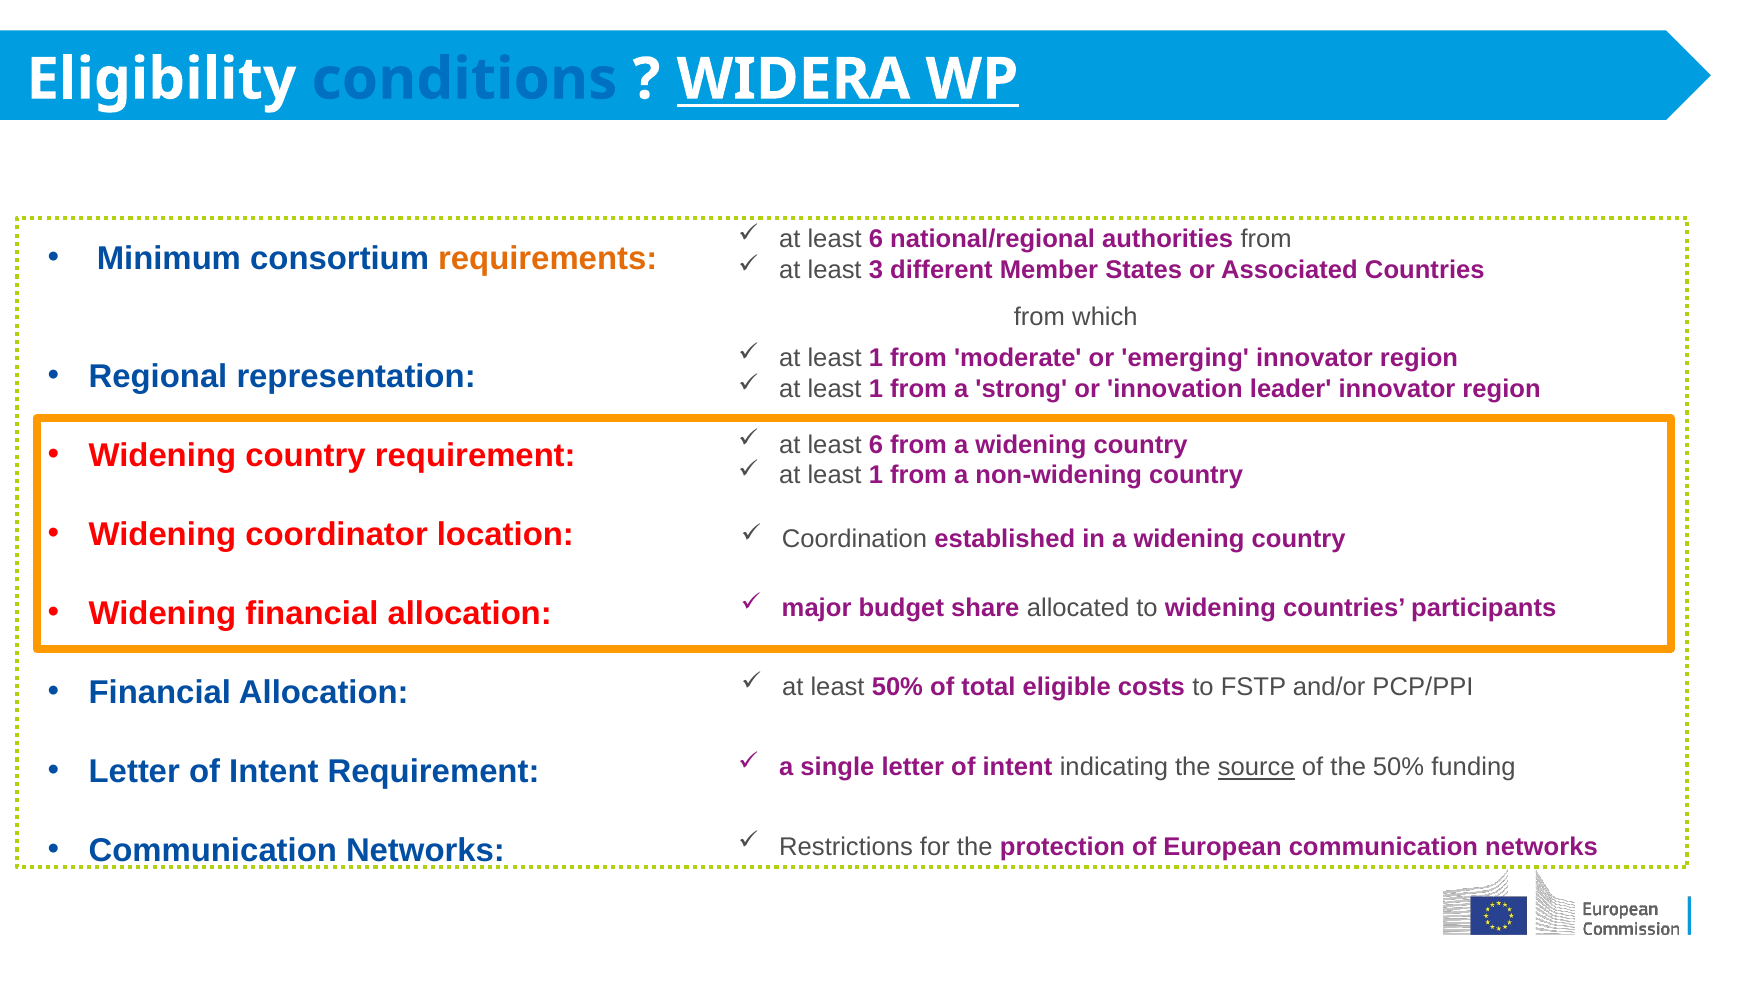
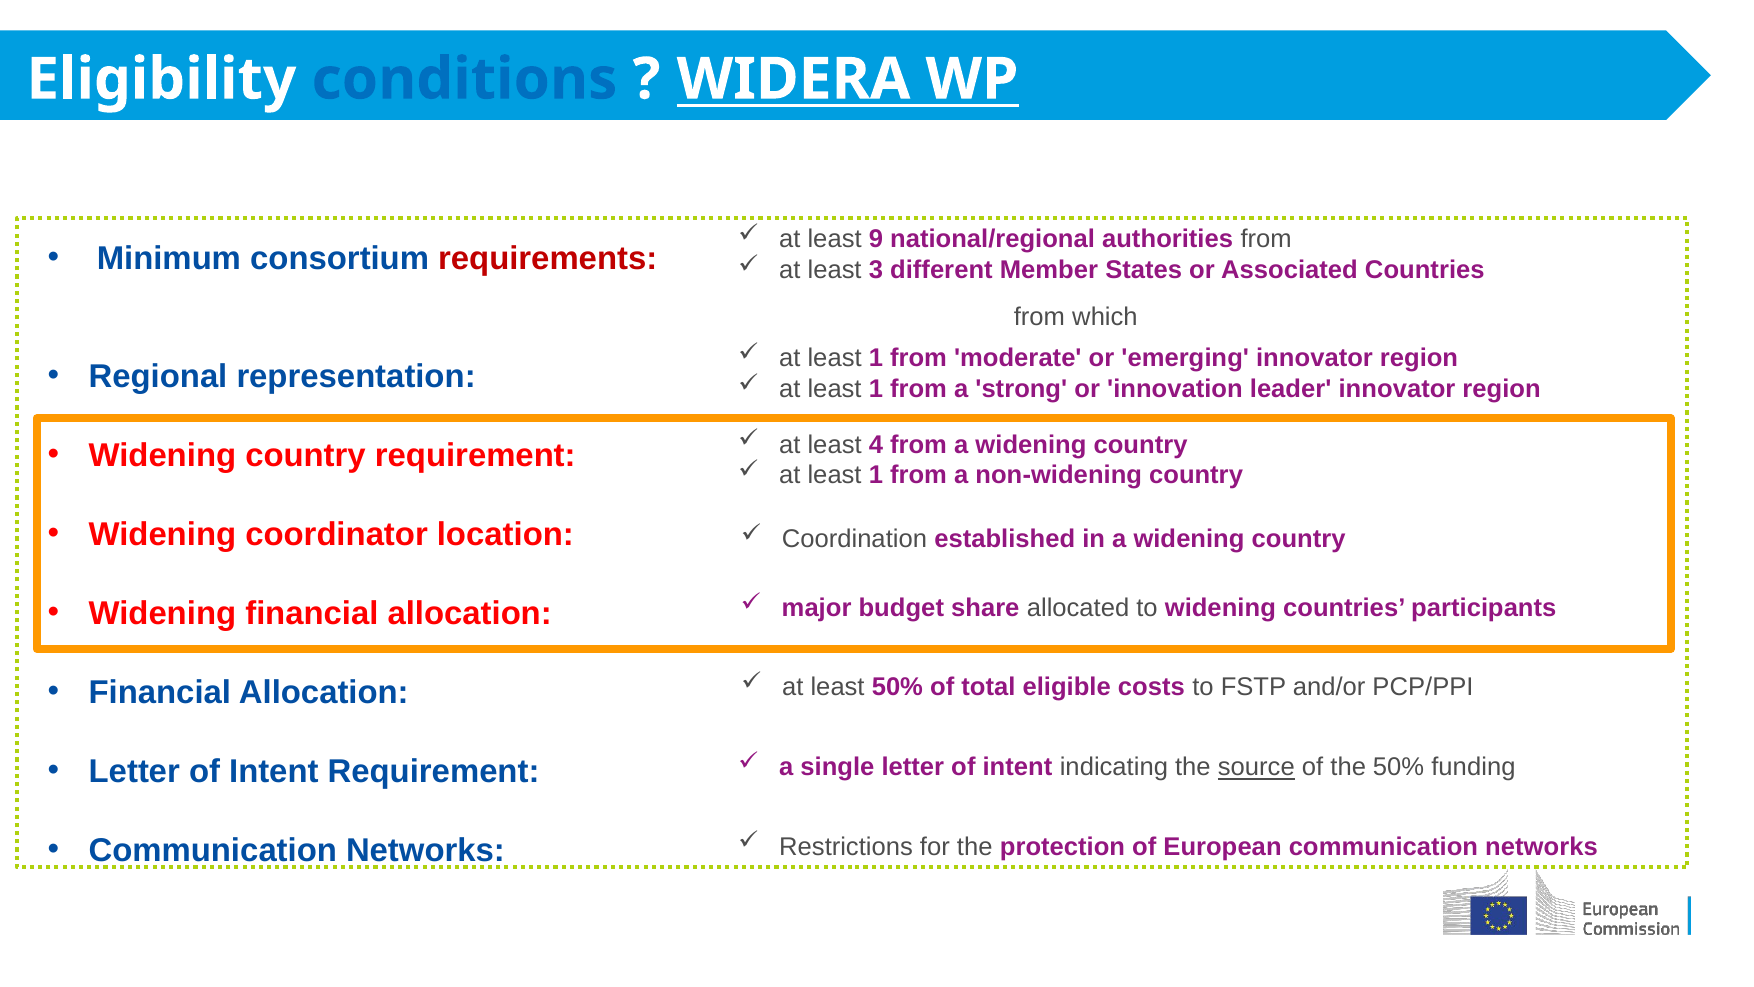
6 at (876, 239): 6 -> 9
requirements colour: orange -> red
6 at (876, 445): 6 -> 4
